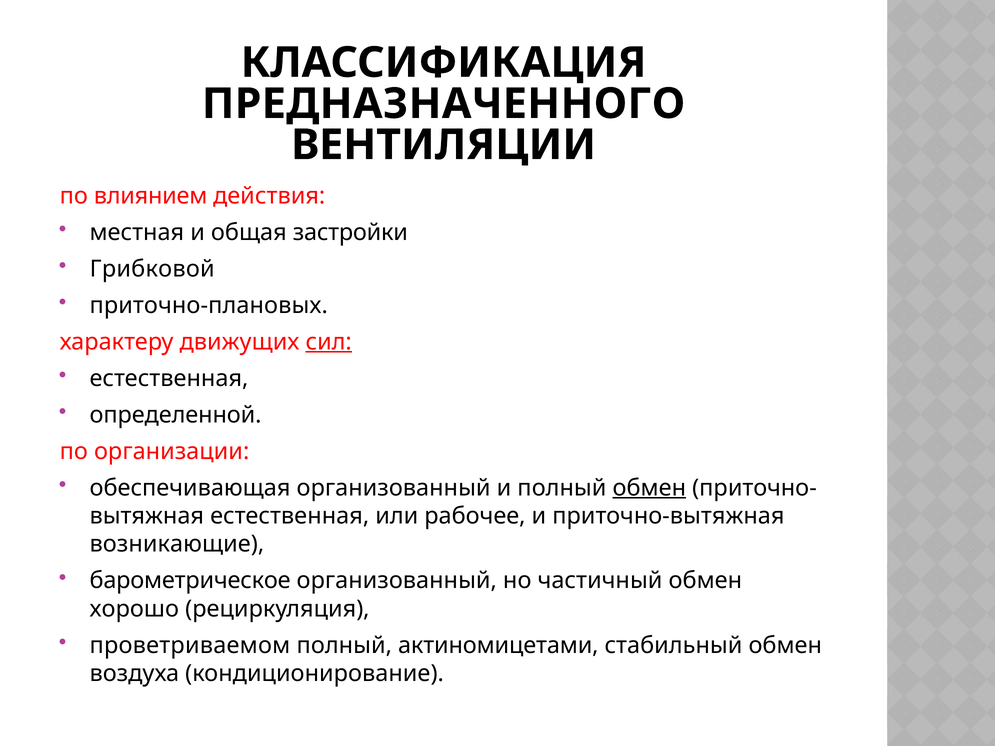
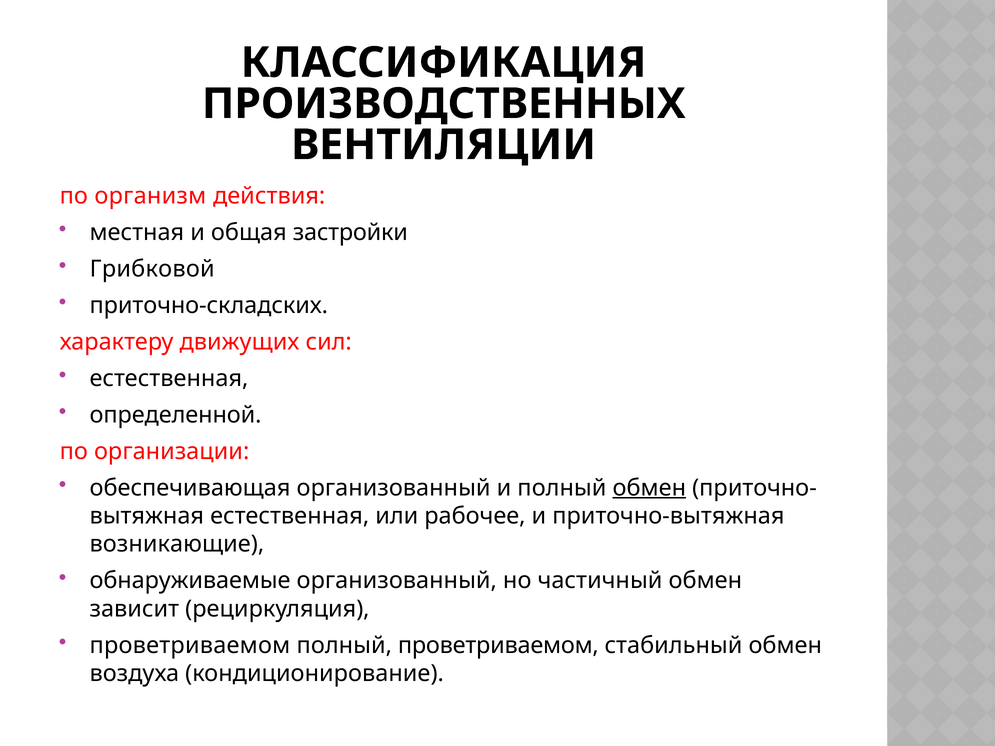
ПРЕДНАЗНАЧЕННОГО: ПРЕДНАЗНАЧЕННОГО -> ПРОИЗВОДСТВЕННЫХ
влиянием: влиянием -> организм
приточно-плановых: приточно-плановых -> приточно-складских
сил underline: present -> none
барометрическое: барометрическое -> обнаруживаемые
хорошо: хорошо -> зависит
полный актиномицетами: актиномицетами -> проветриваемом
